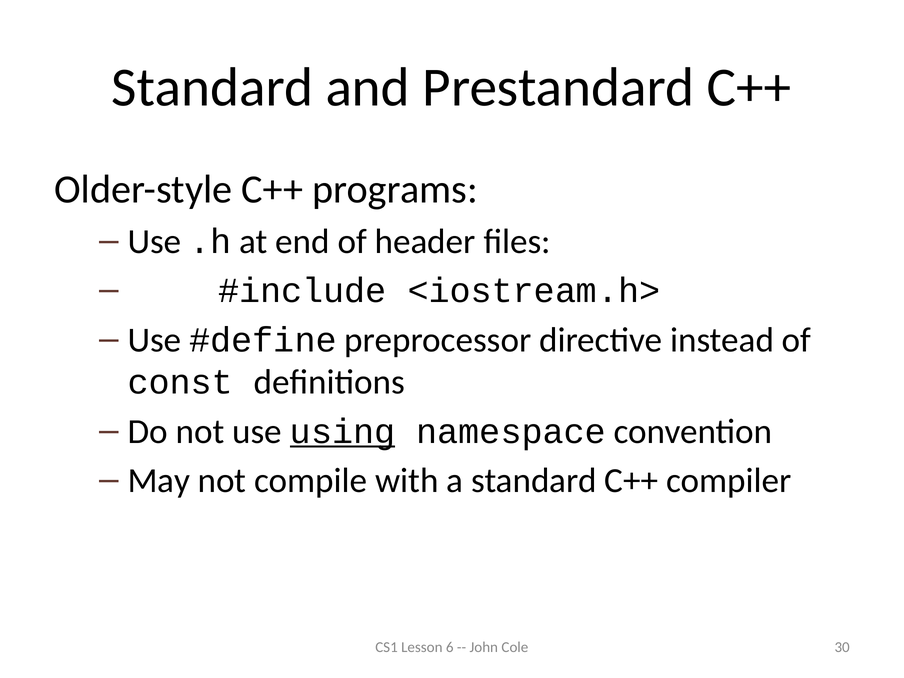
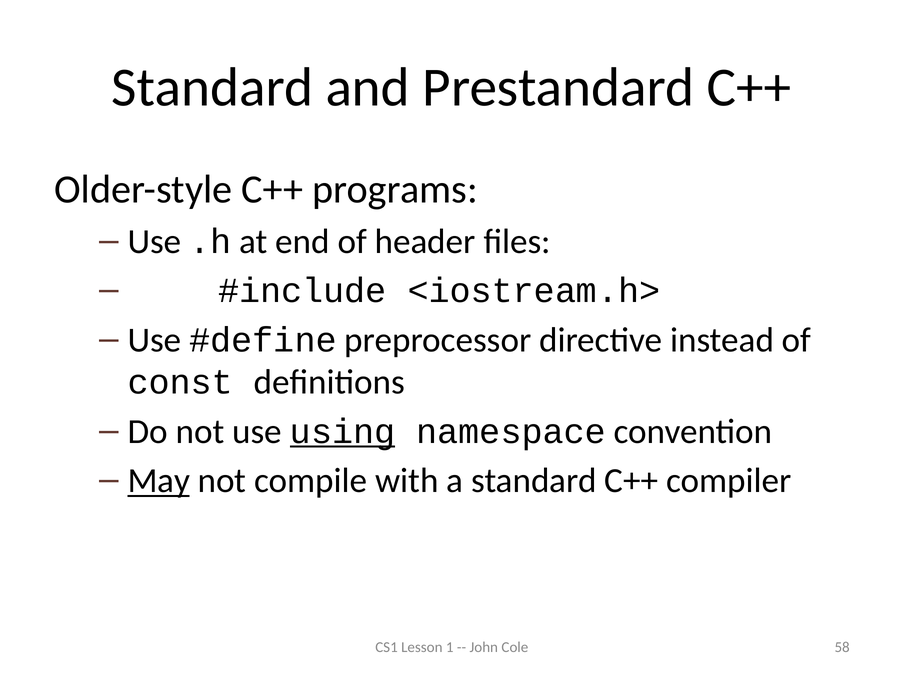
May underline: none -> present
6: 6 -> 1
30: 30 -> 58
